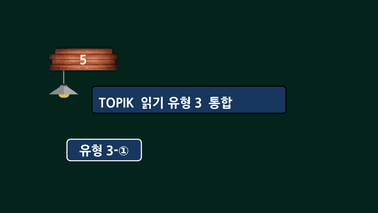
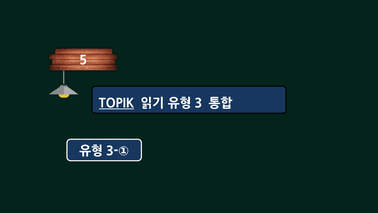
TOPIK underline: none -> present
